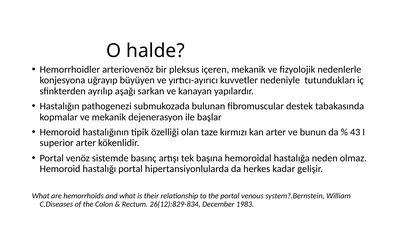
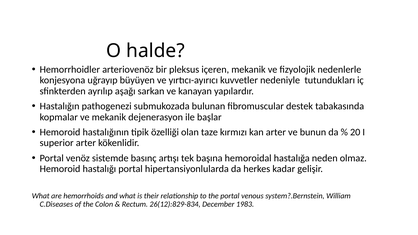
43: 43 -> 20
